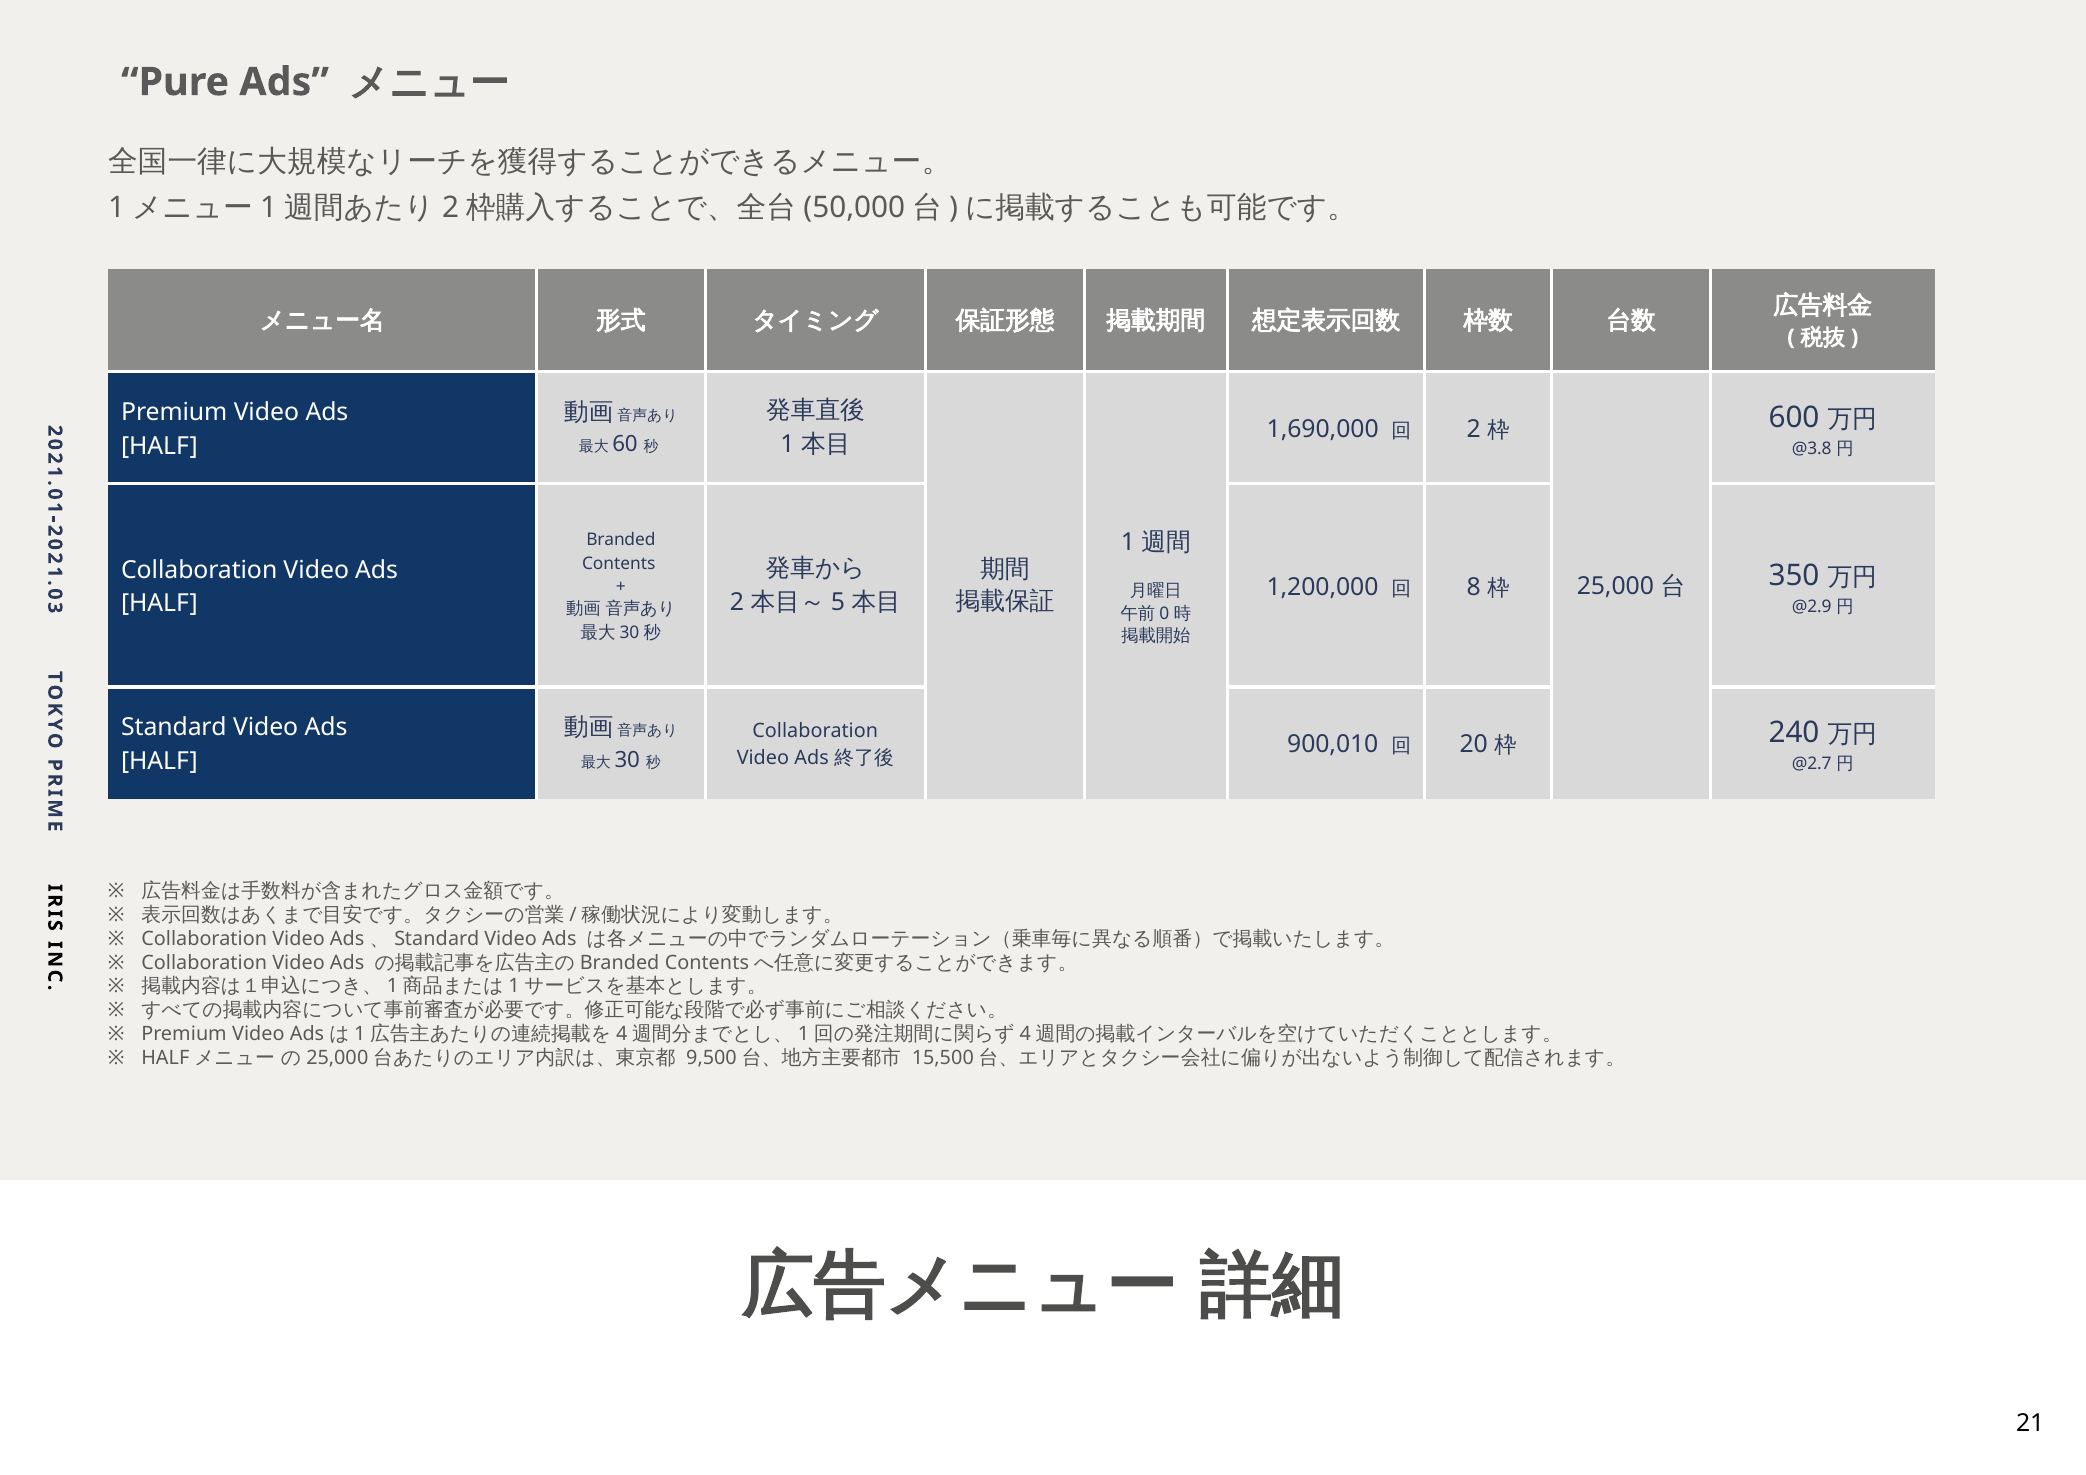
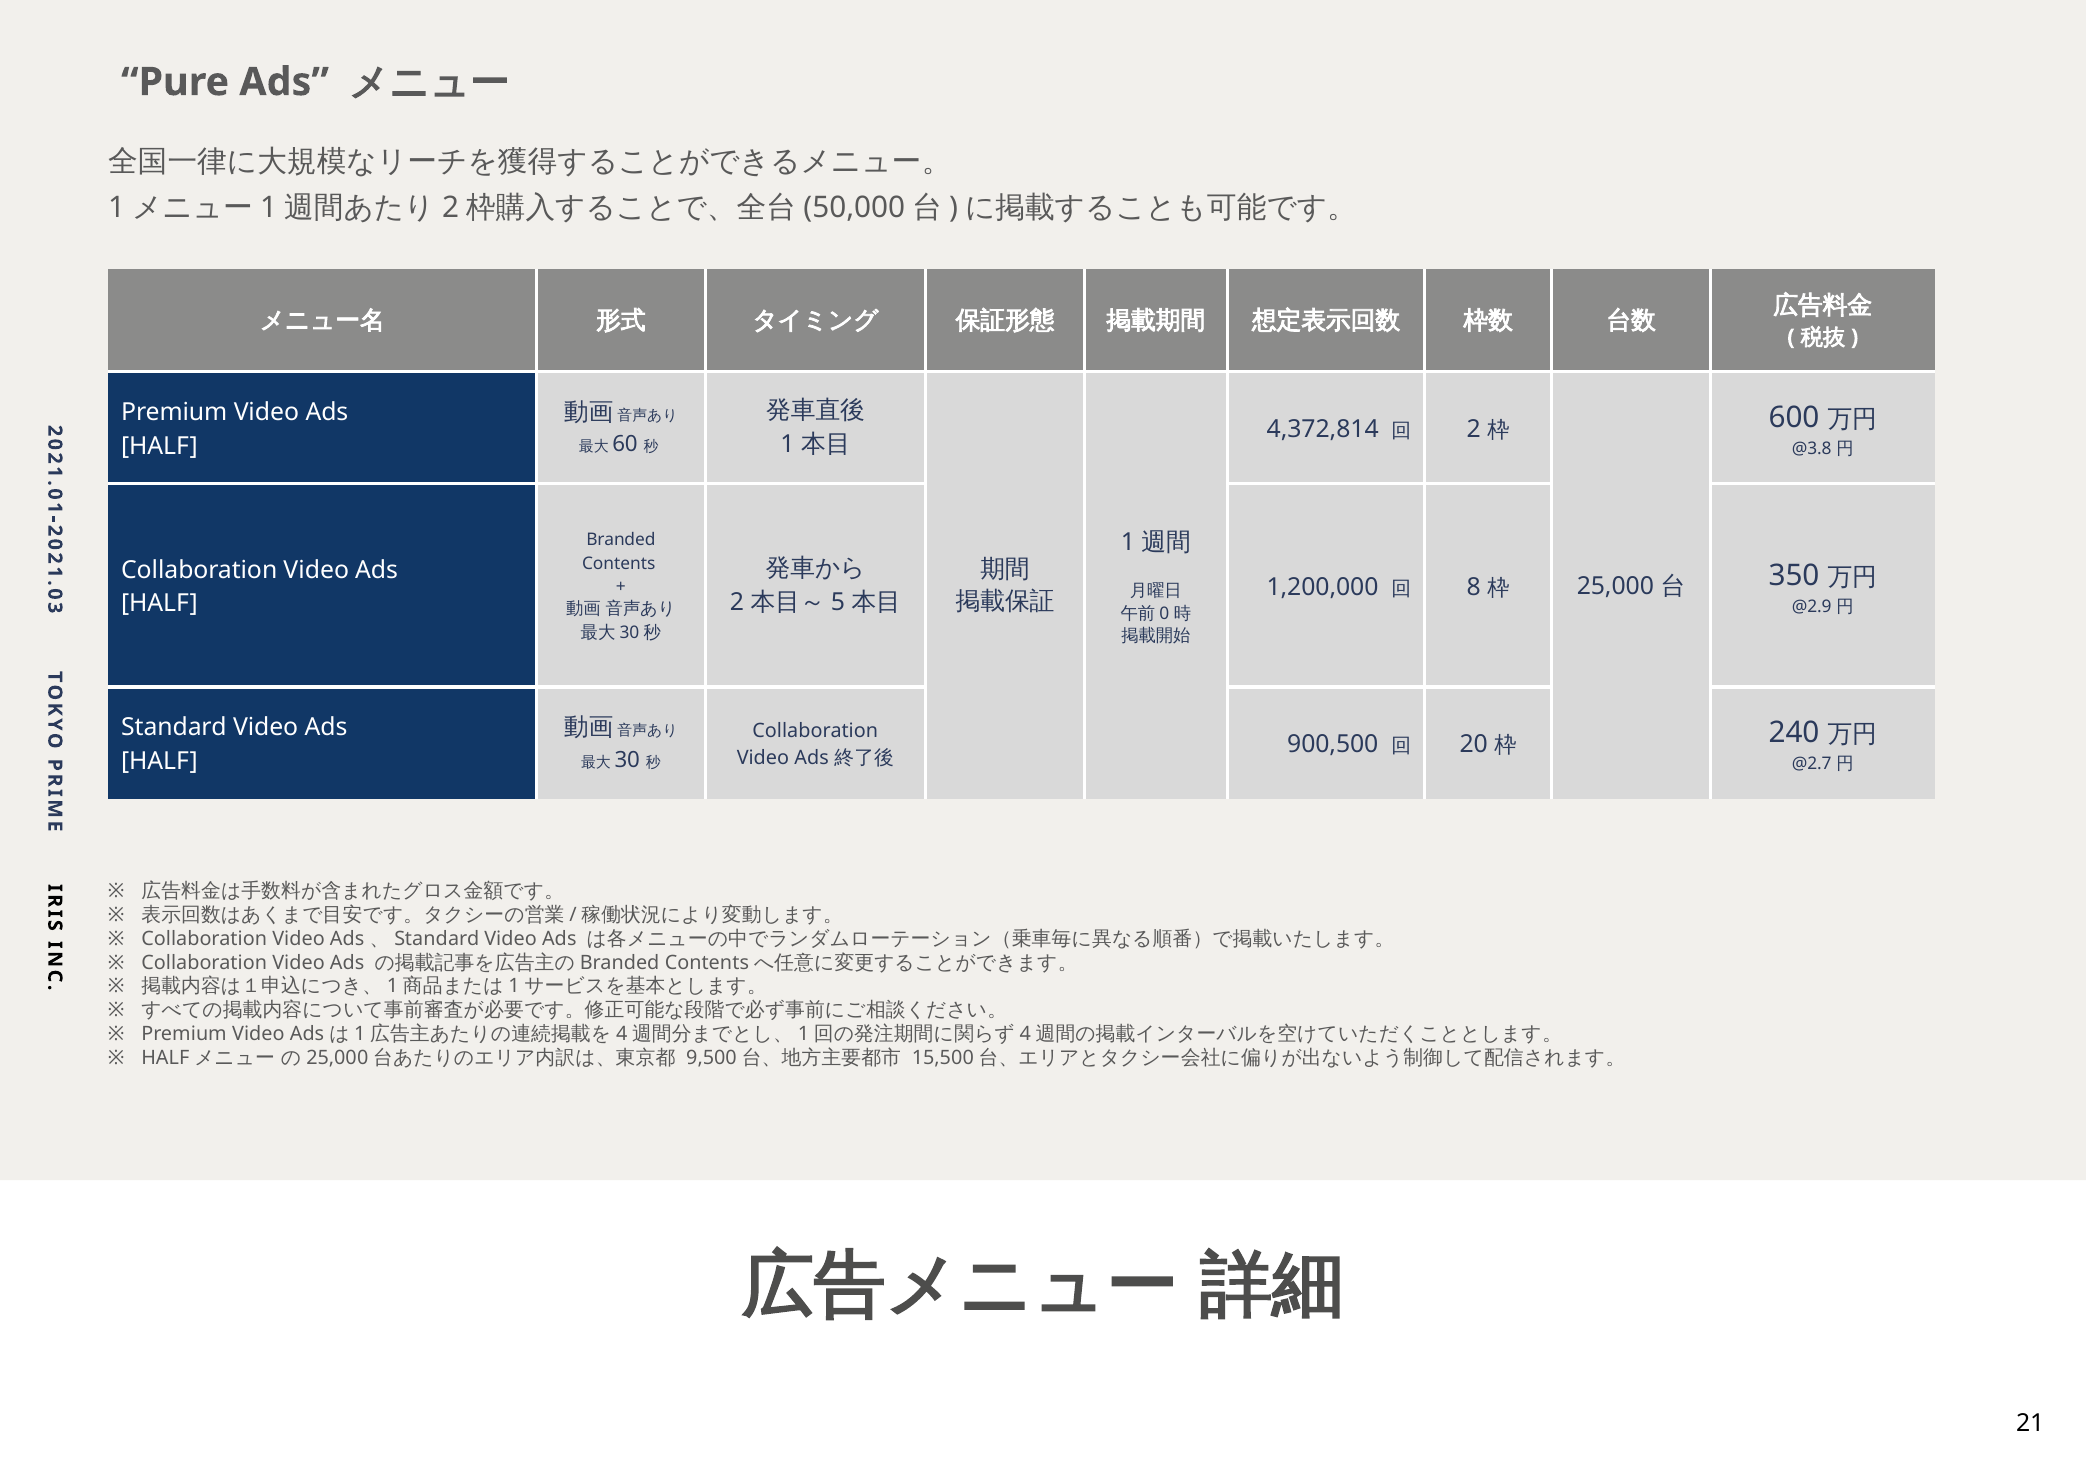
1,690,000: 1,690,000 -> 4,372,814
900,010: 900,010 -> 900,500
